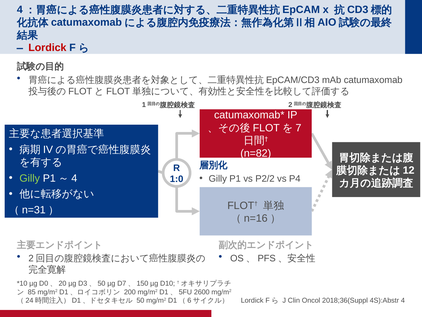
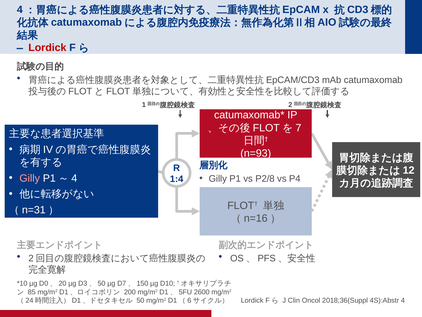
n=82: n=82 -> n=93
Gilly at (30, 178) colour: light green -> pink
P2/2: P2/2 -> P2/8
1:0: 1:0 -> 1:4
